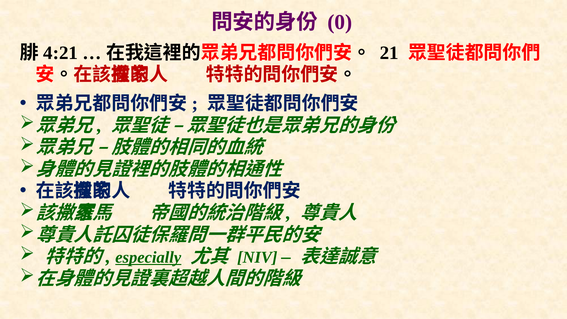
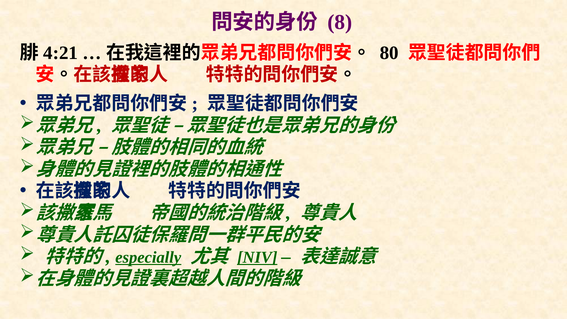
0: 0 -> 8
21: 21 -> 80
NIV underline: none -> present
